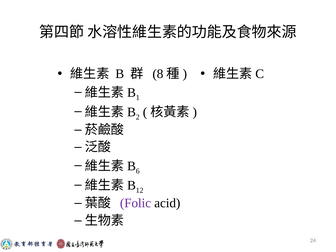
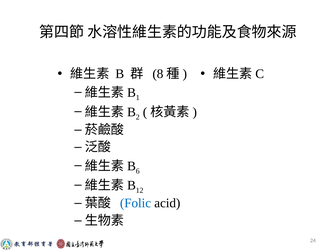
Folic colour: purple -> blue
